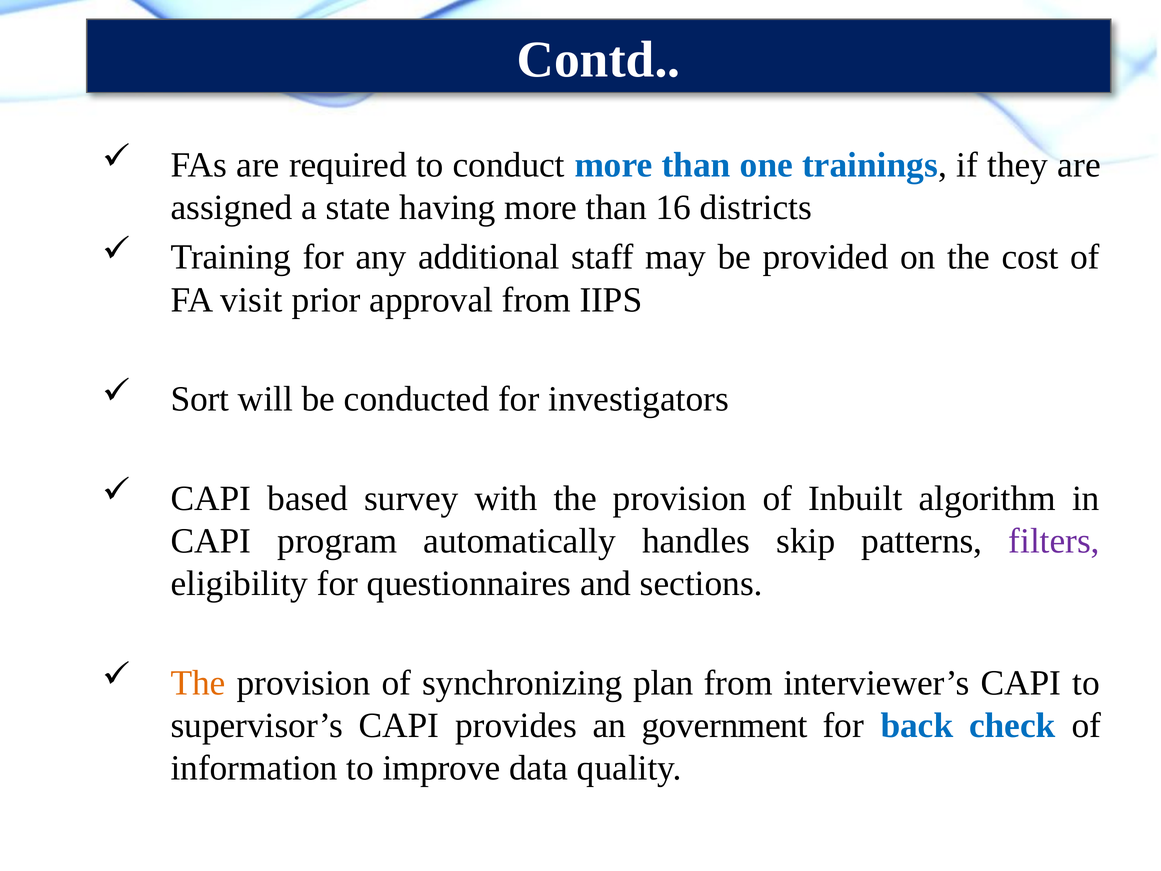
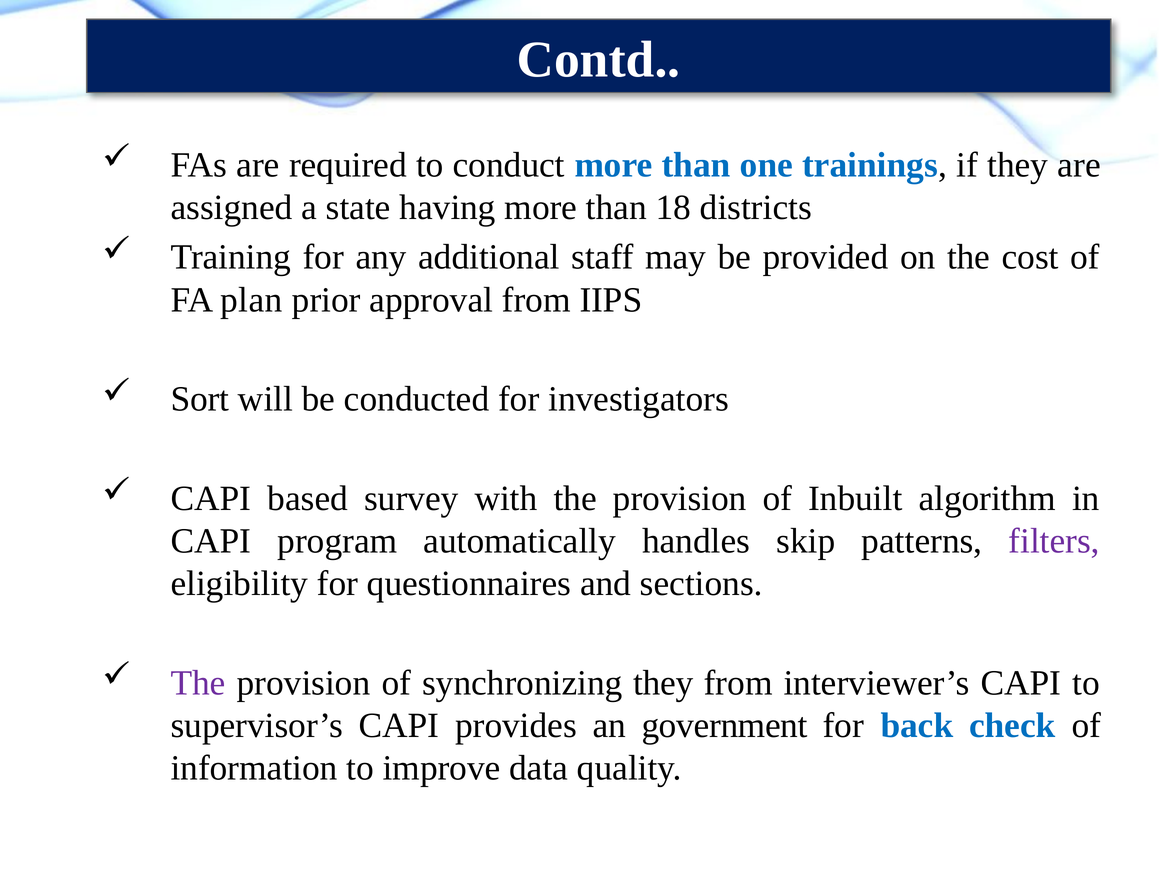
16: 16 -> 18
visit: visit -> plan
The at (198, 683) colour: orange -> purple
synchronizing plan: plan -> they
